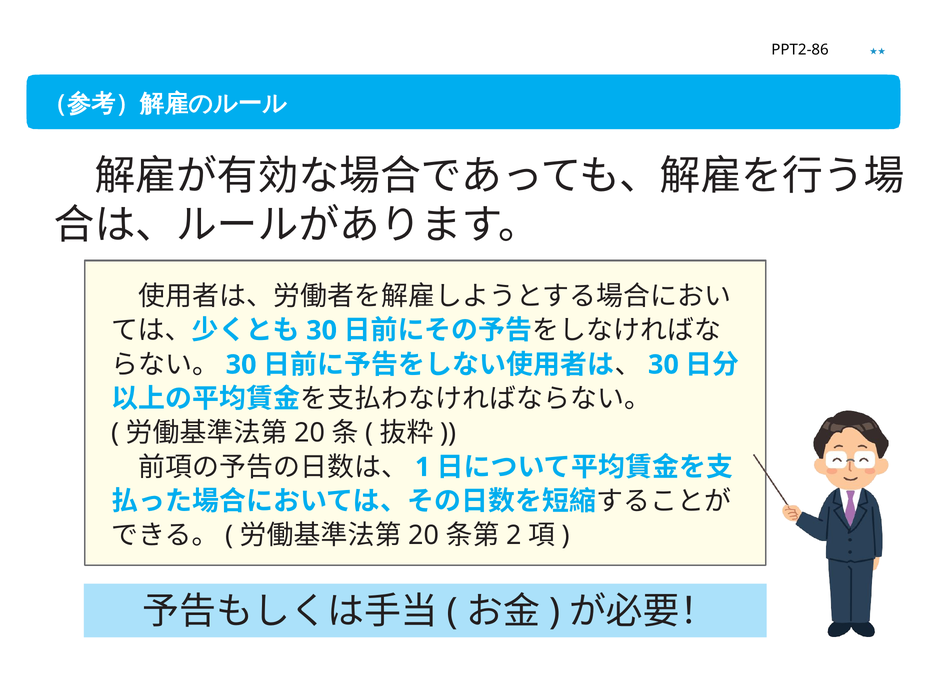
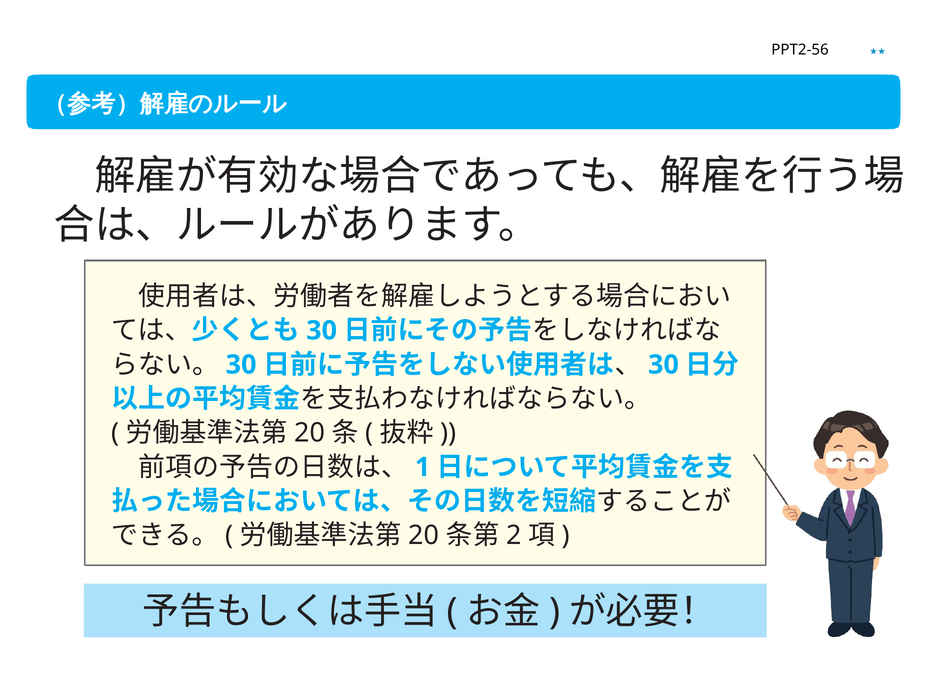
PPT2-86: PPT2-86 -> PPT2-56
